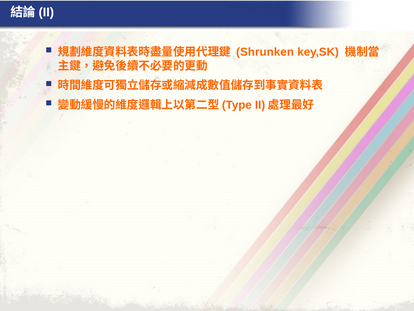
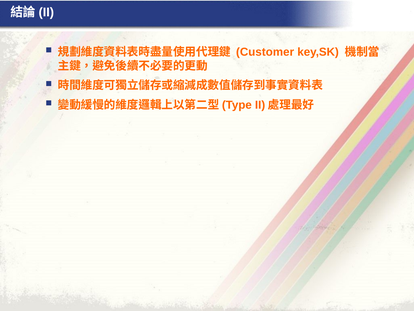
Shrunken: Shrunken -> Customer
